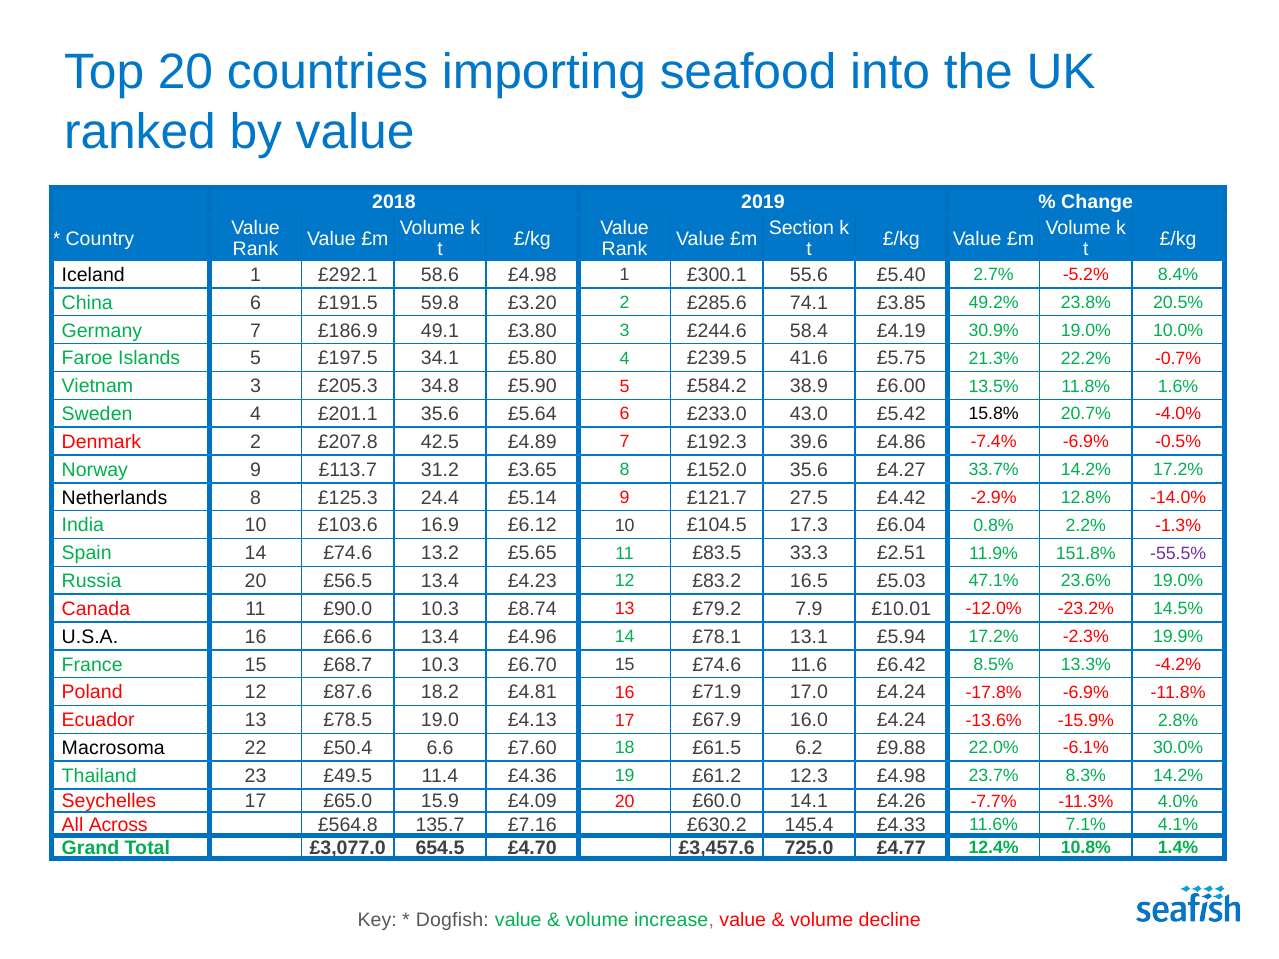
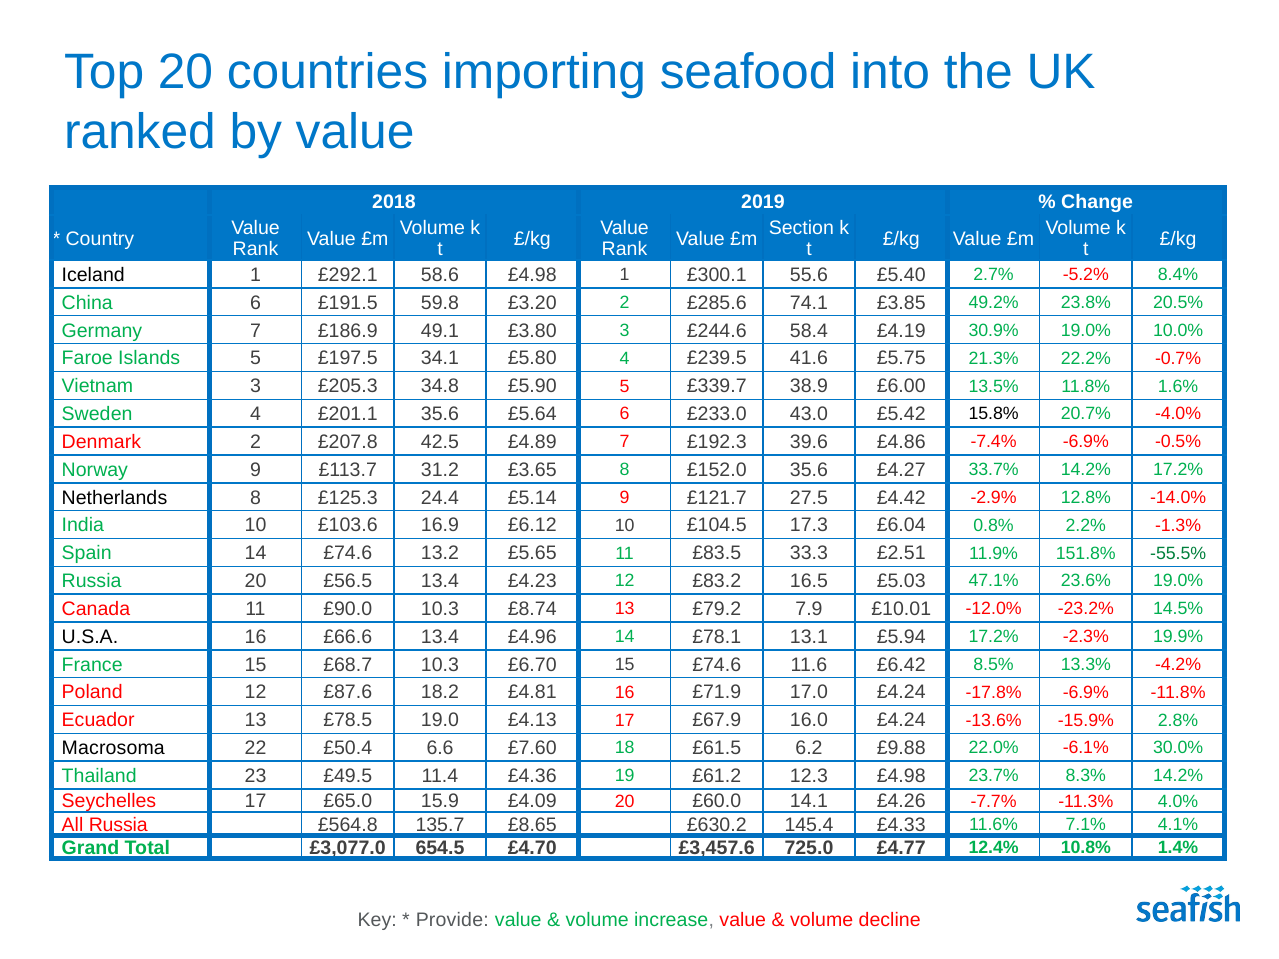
£584.2: £584.2 -> £339.7
-55.5% colour: purple -> green
All Across: Across -> Russia
£7.16: £7.16 -> £8.65
Dogfish: Dogfish -> Provide
